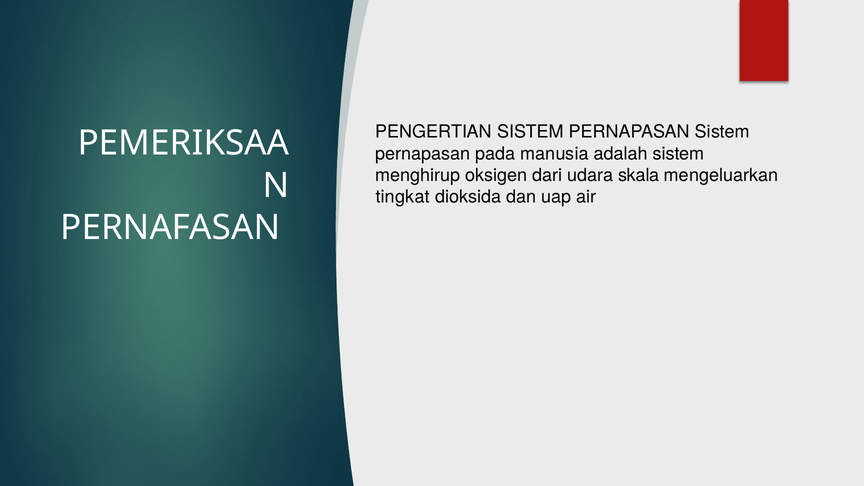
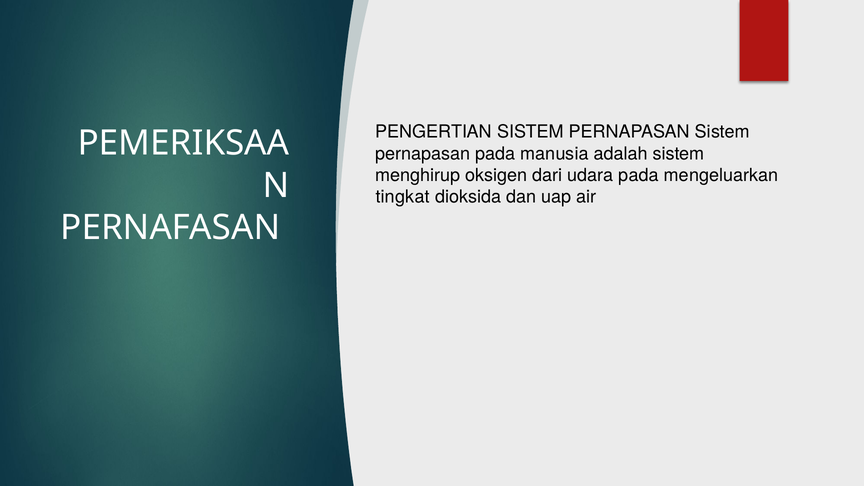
udara skala: skala -> pada
